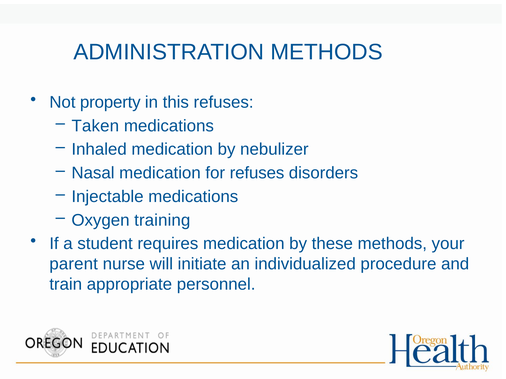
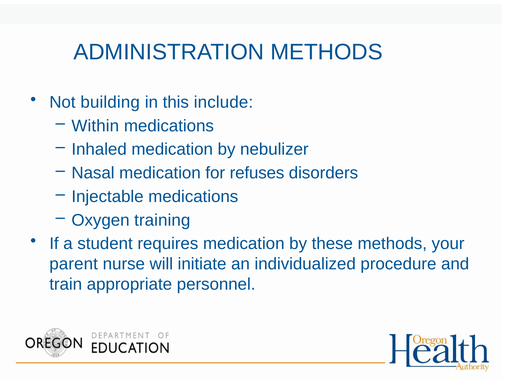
property: property -> building
this refuses: refuses -> include
Taken: Taken -> Within
